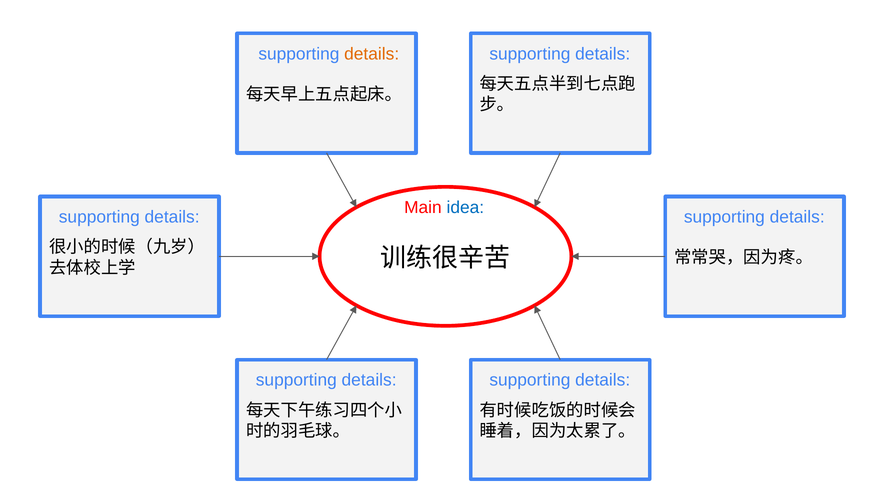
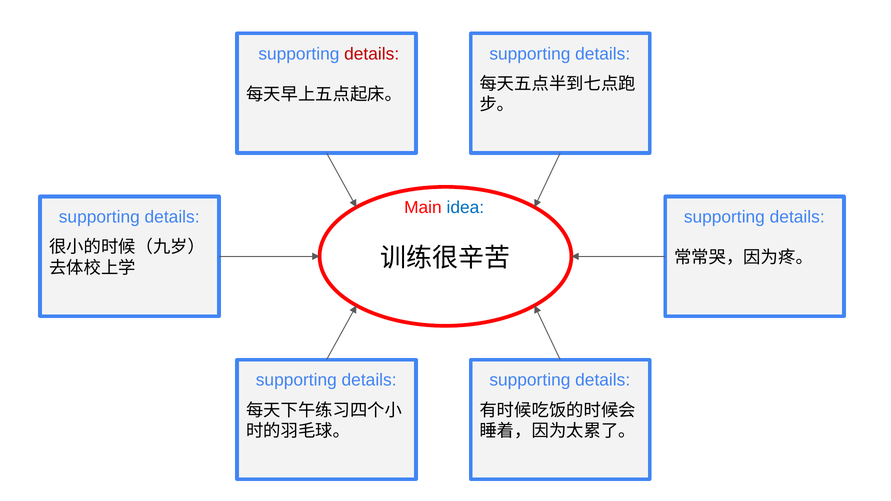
details at (372, 54) colour: orange -> red
